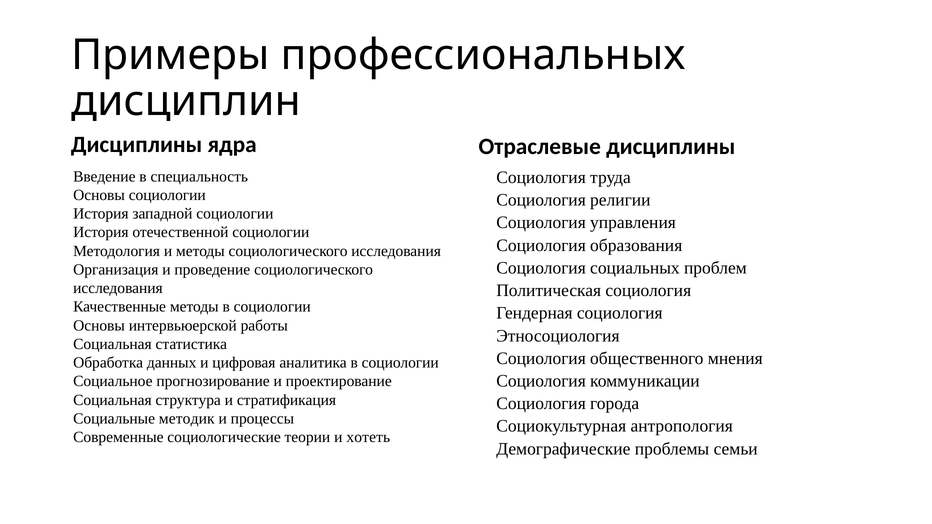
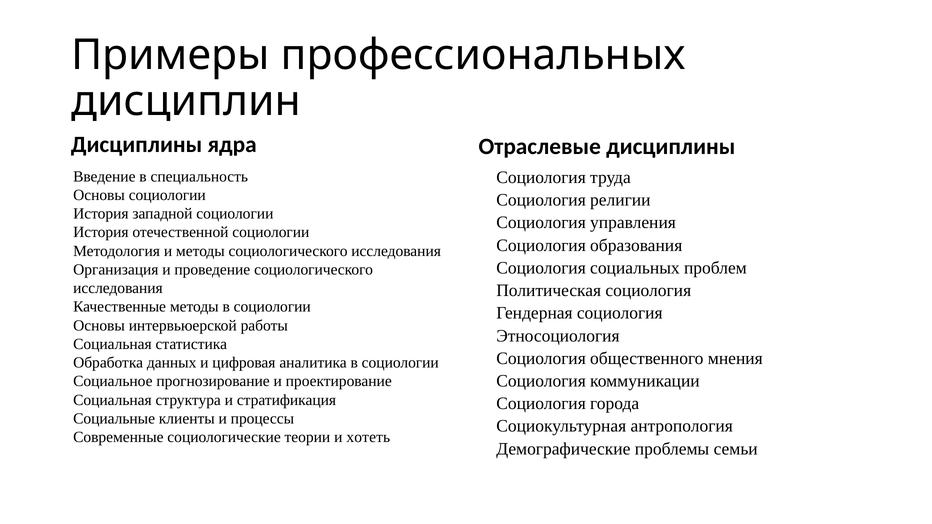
методик: методик -> клиенты
